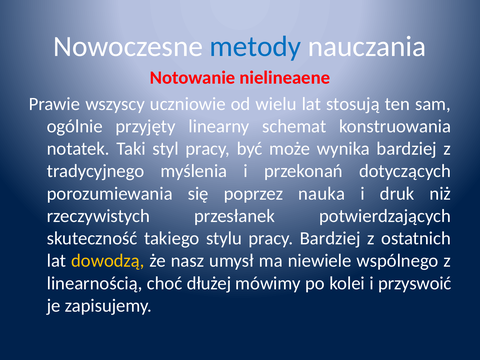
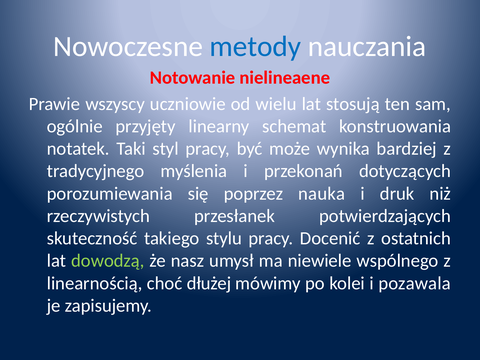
pracy Bardziej: Bardziej -> Docenić
dowodzą colour: yellow -> light green
przyswoić: przyswoić -> pozawala
